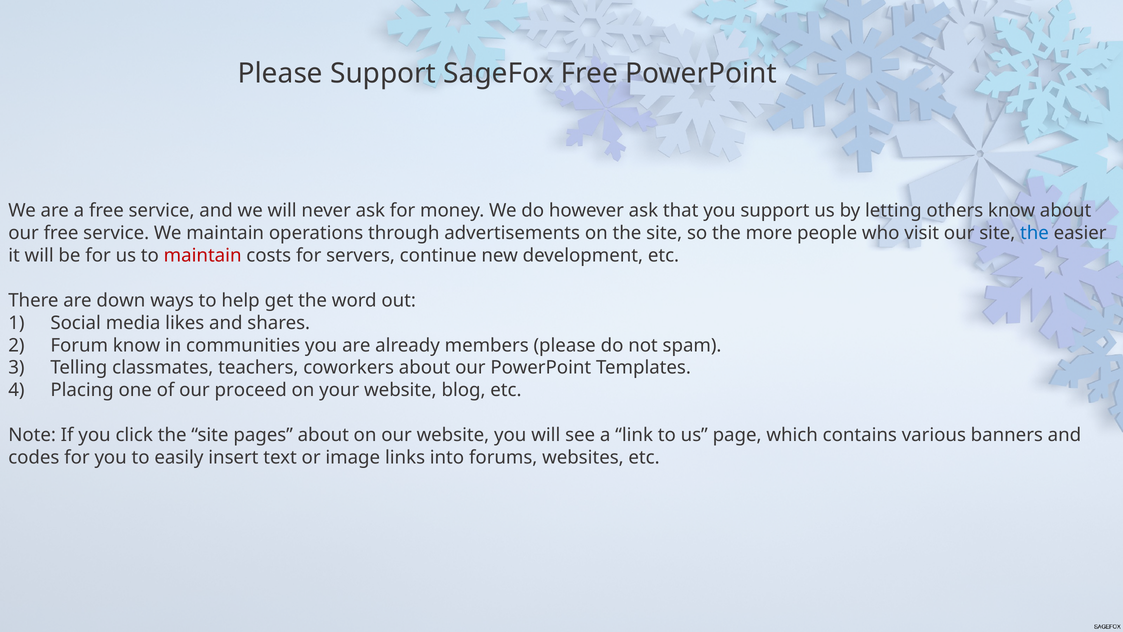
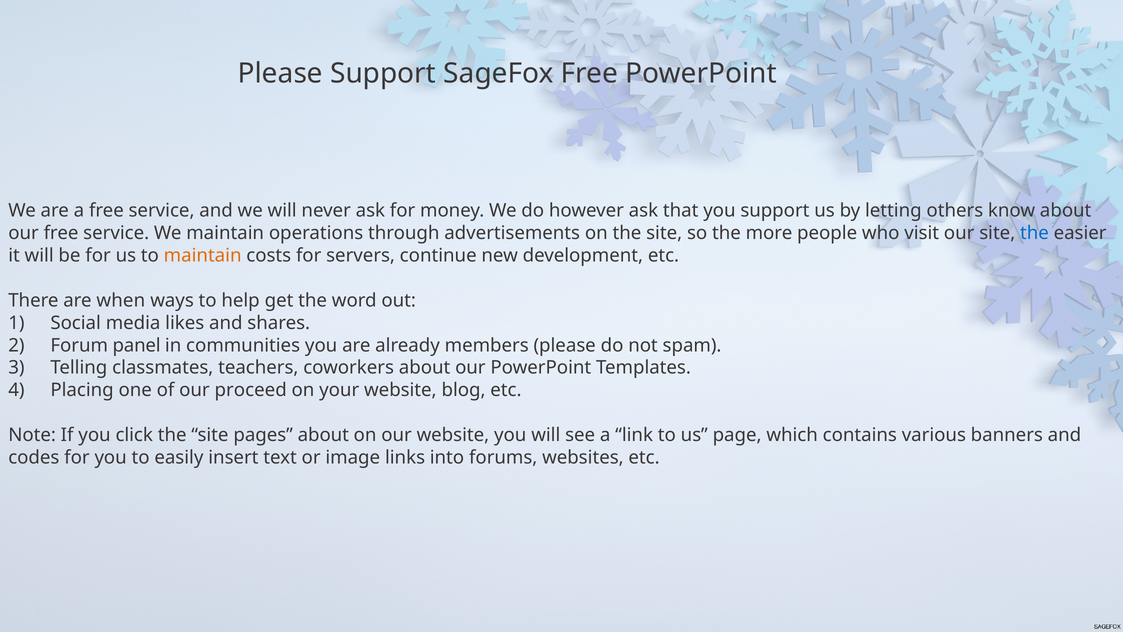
maintain at (203, 255) colour: red -> orange
down: down -> when
Forum know: know -> panel
